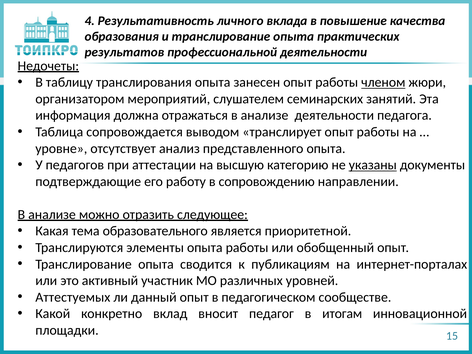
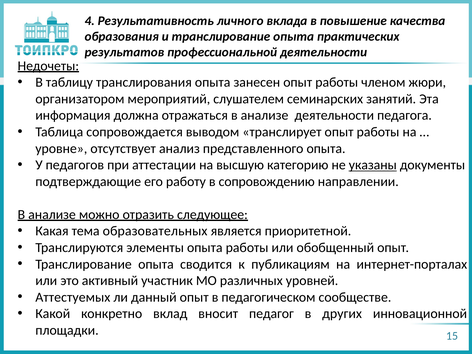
членом underline: present -> none
образовательного: образовательного -> образовательных
итогам: итогам -> других
